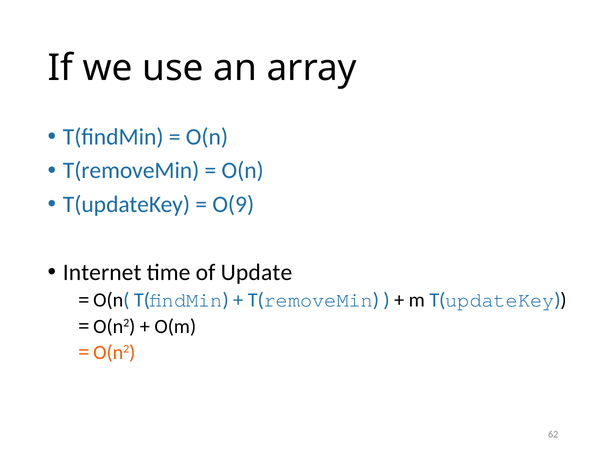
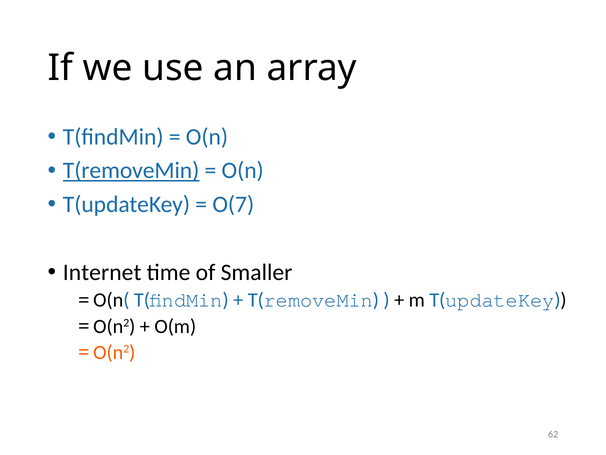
T(removeMin at (131, 170) underline: none -> present
O(9: O(9 -> O(7
Update: Update -> Smaller
